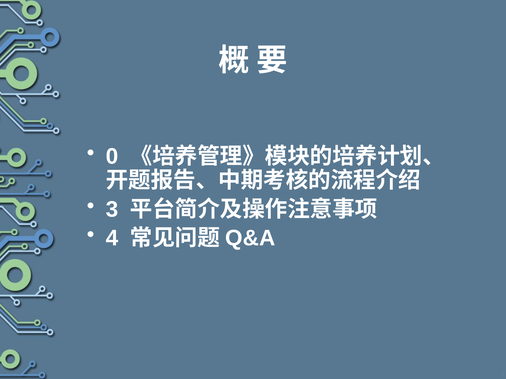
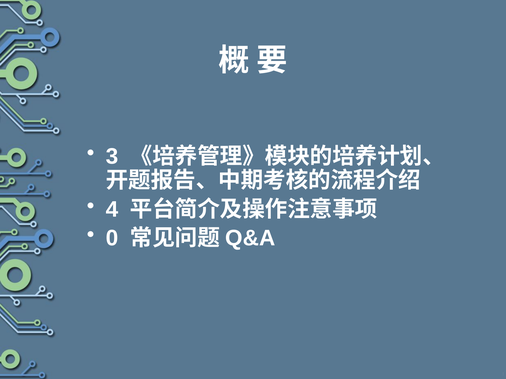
0: 0 -> 3
3: 3 -> 4
4: 4 -> 0
